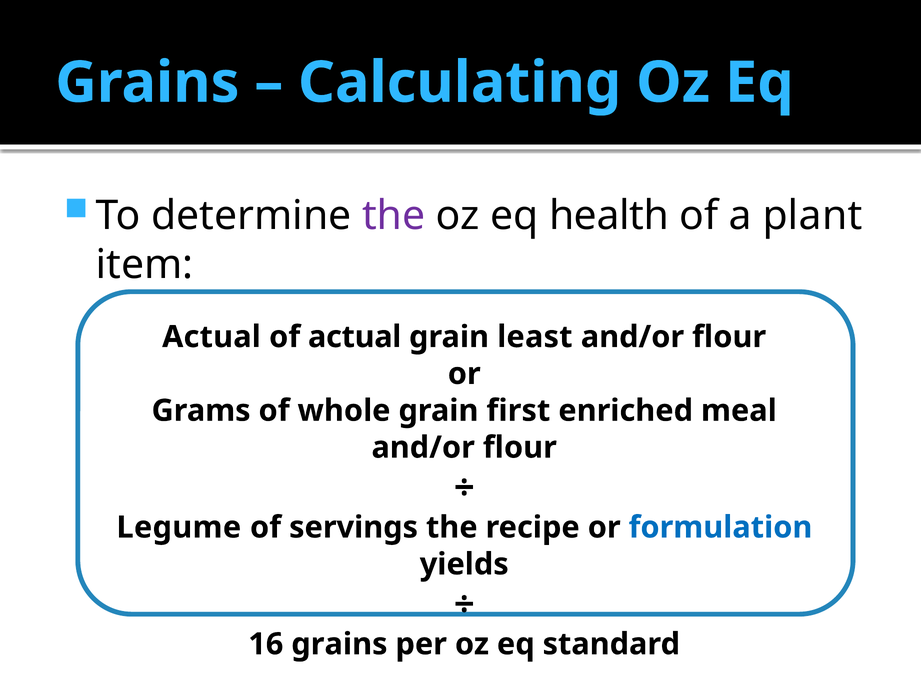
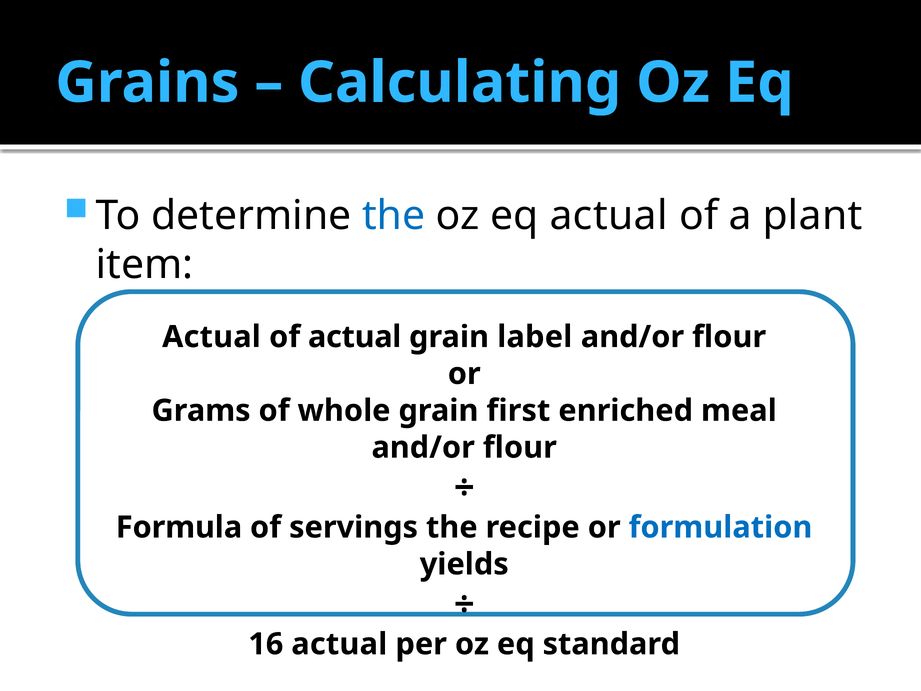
the at (394, 215) colour: purple -> blue
eq health: health -> actual
least: least -> label
Legume: Legume -> Formula
16 grains: grains -> actual
